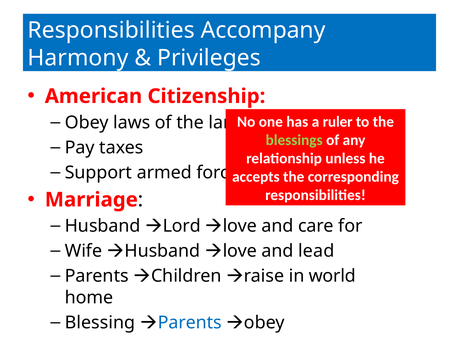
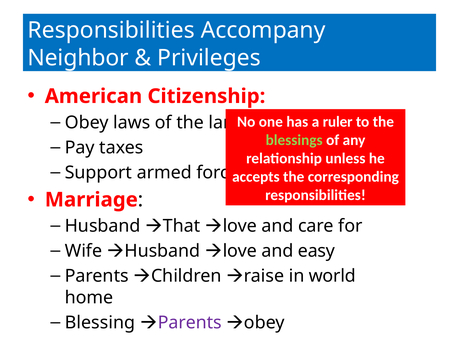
Harmony: Harmony -> Neighbor
Lord: Lord -> That
lead: lead -> easy
Parents at (190, 323) colour: blue -> purple
